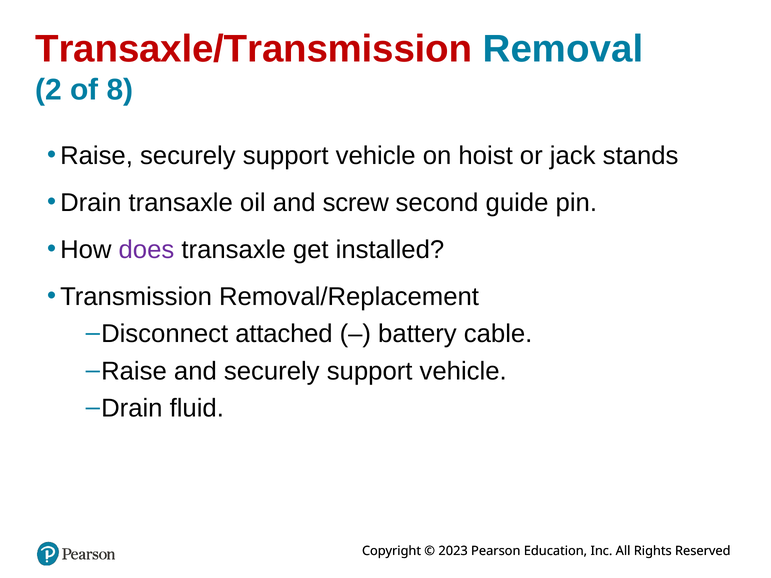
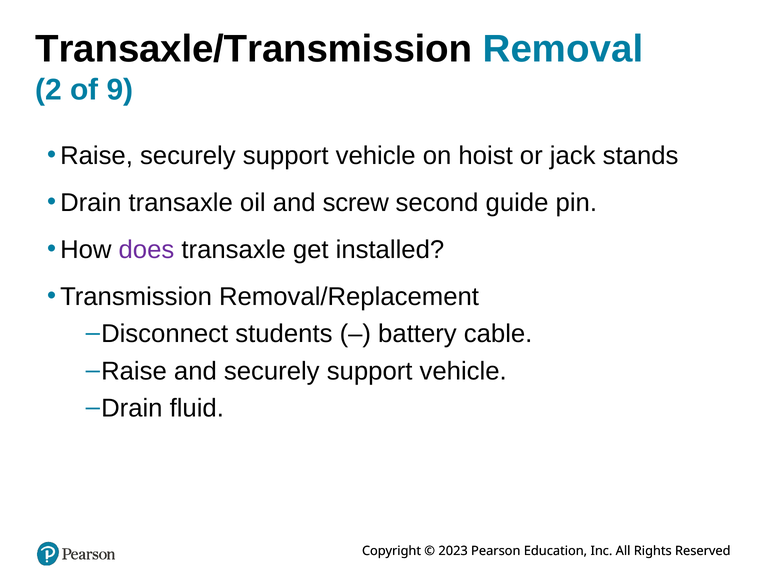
Transaxle/Transmission colour: red -> black
8: 8 -> 9
attached: attached -> students
